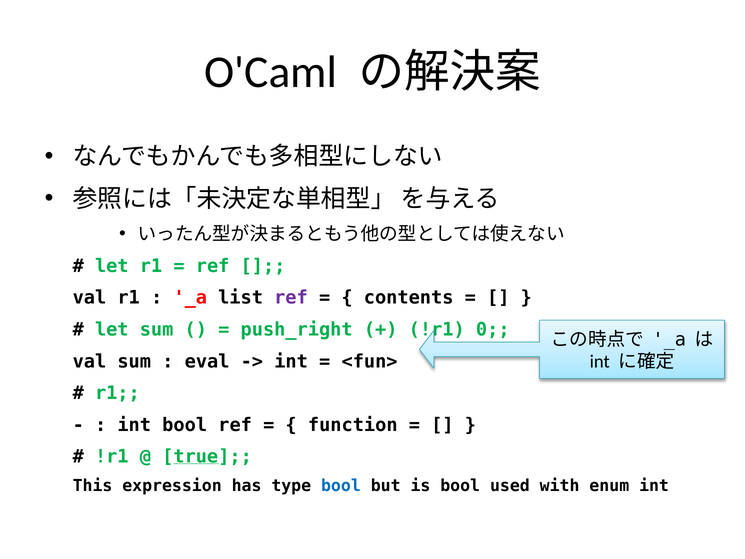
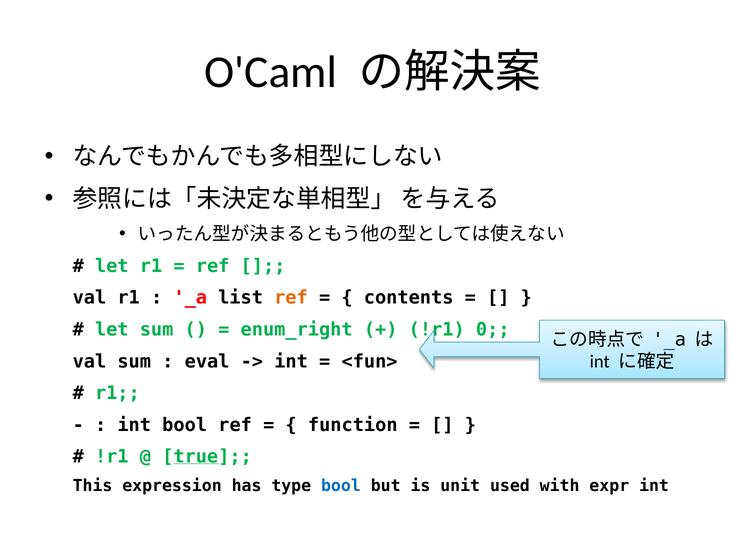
ref at (291, 298) colour: purple -> orange
push_right: push_right -> enum_right
is bool: bool -> unit
enum: enum -> expr
